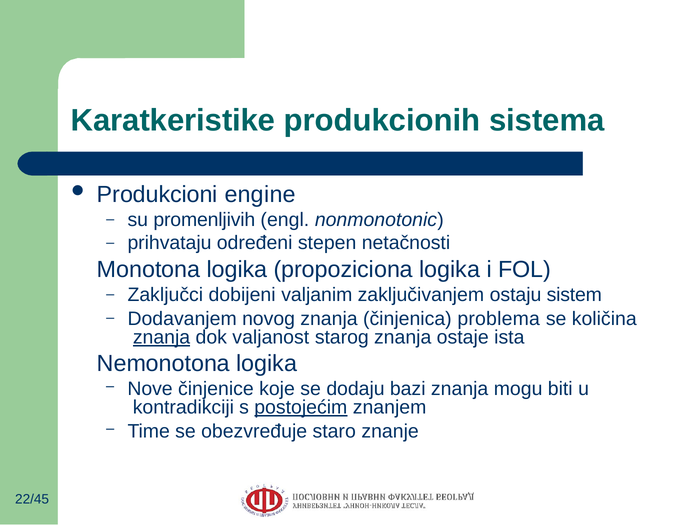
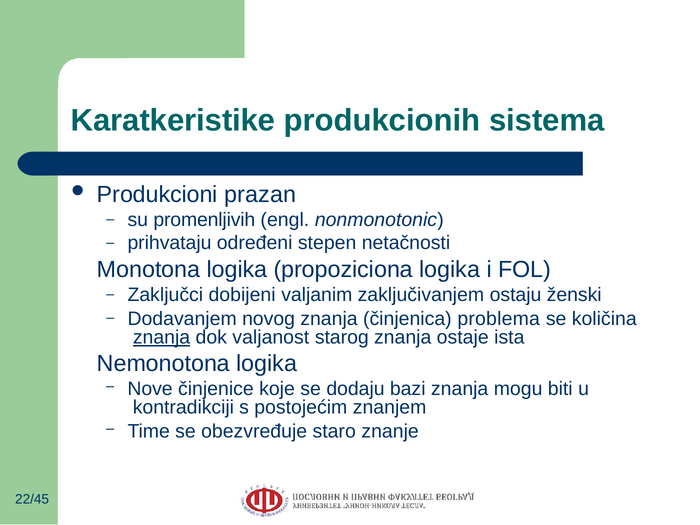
engine: engine -> prazan
sistem: sistem -> ženski
postojećim underline: present -> none
